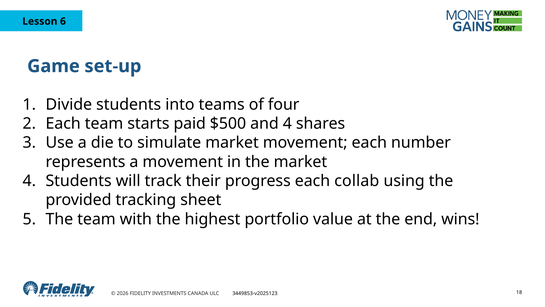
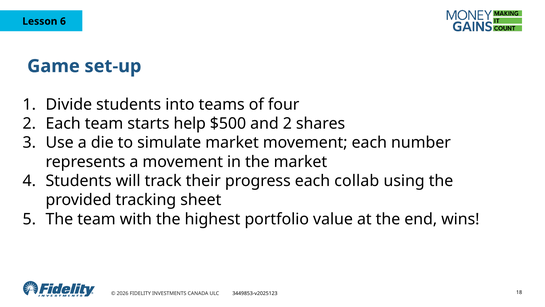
paid: paid -> help
and 4: 4 -> 2
